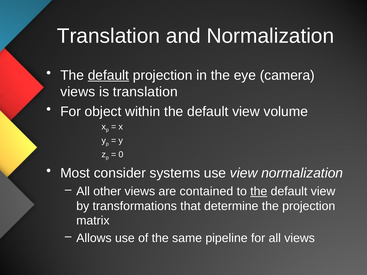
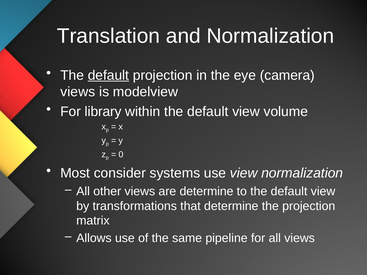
is translation: translation -> modelview
object: object -> library
are contained: contained -> determine
the at (259, 192) underline: present -> none
